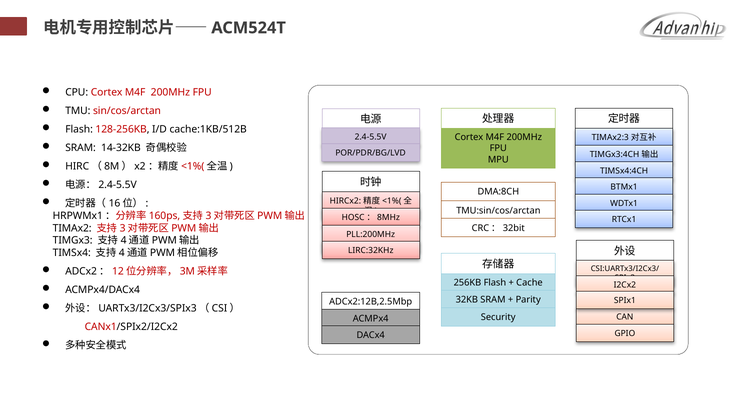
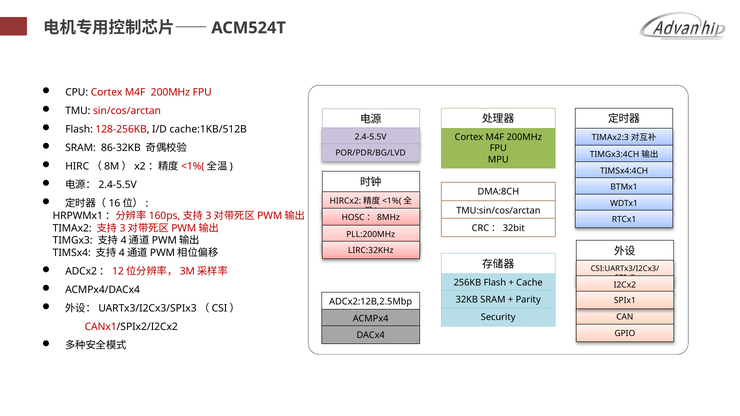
14-32KB: 14-32KB -> 86-32KB
